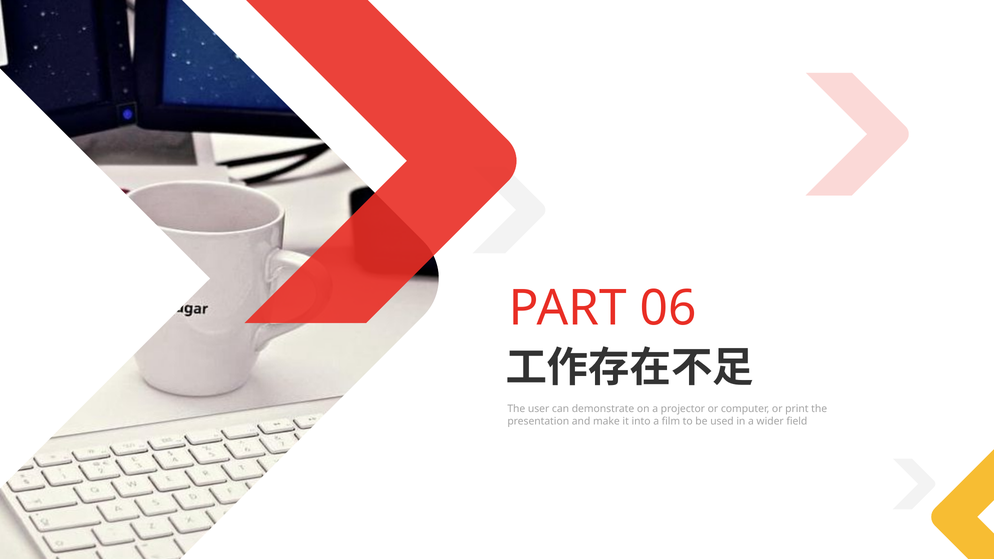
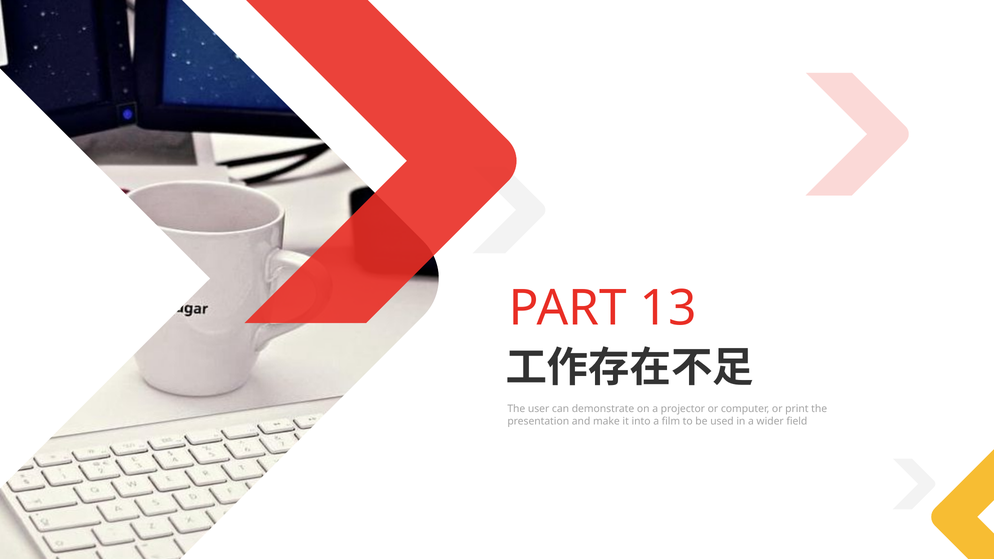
06: 06 -> 13
